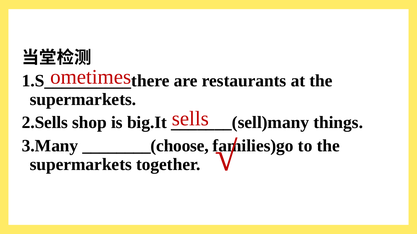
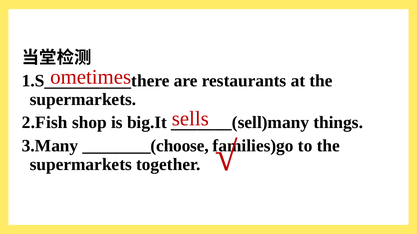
2.Sells: 2.Sells -> 2.Fish
